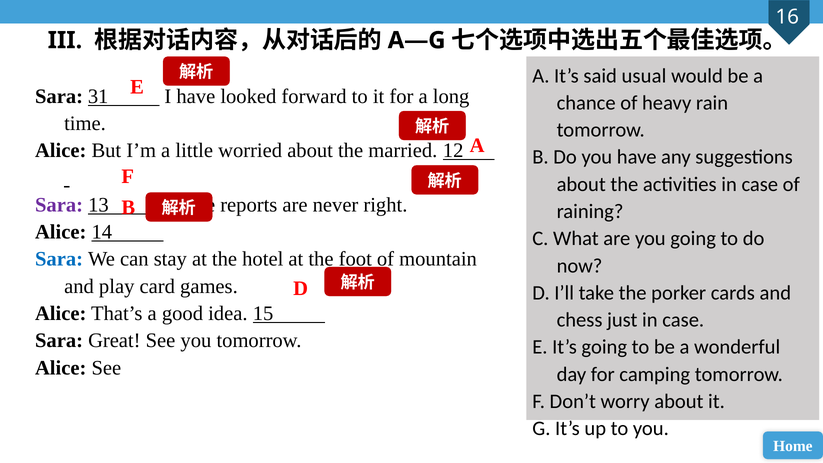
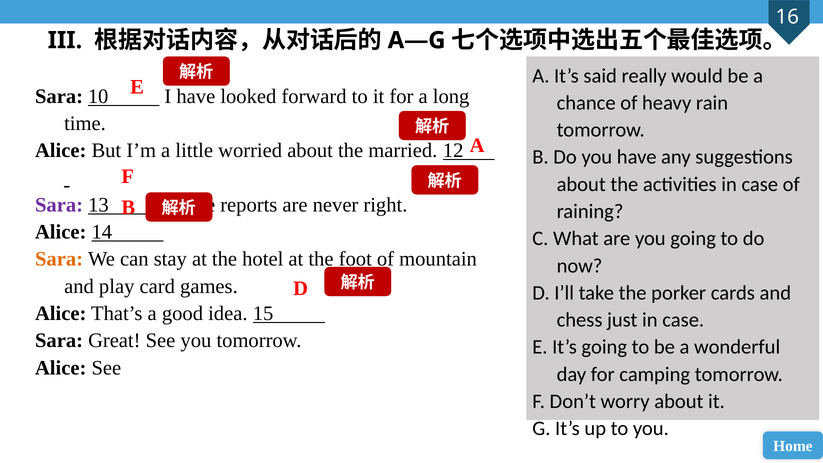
usual: usual -> really
31: 31 -> 10
Sara at (59, 259) colour: blue -> orange
